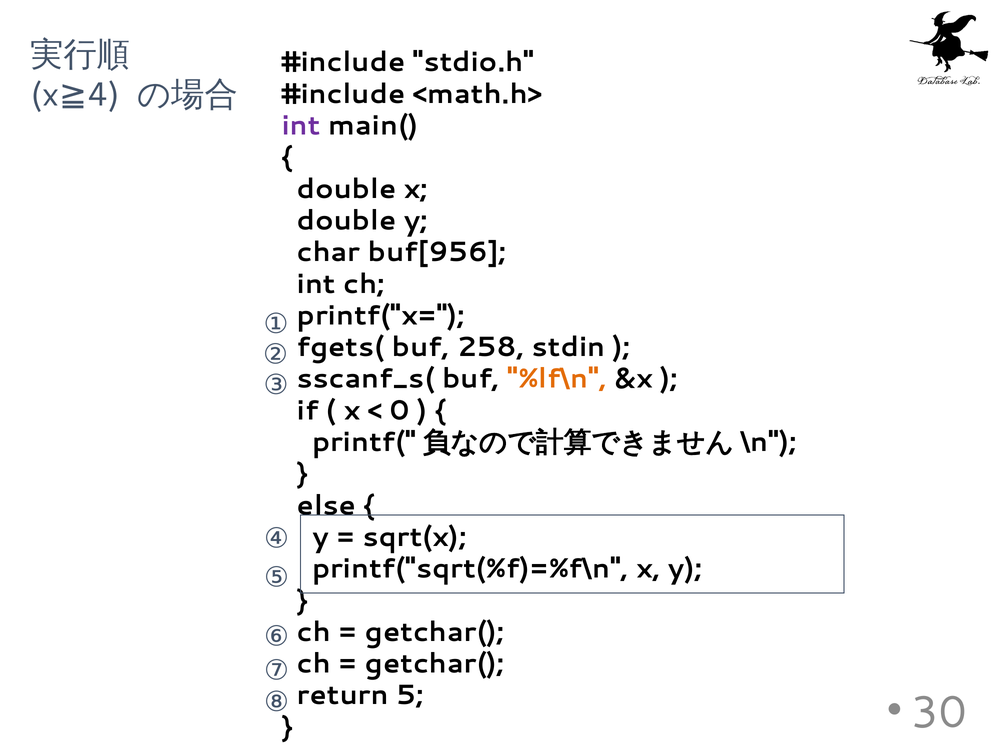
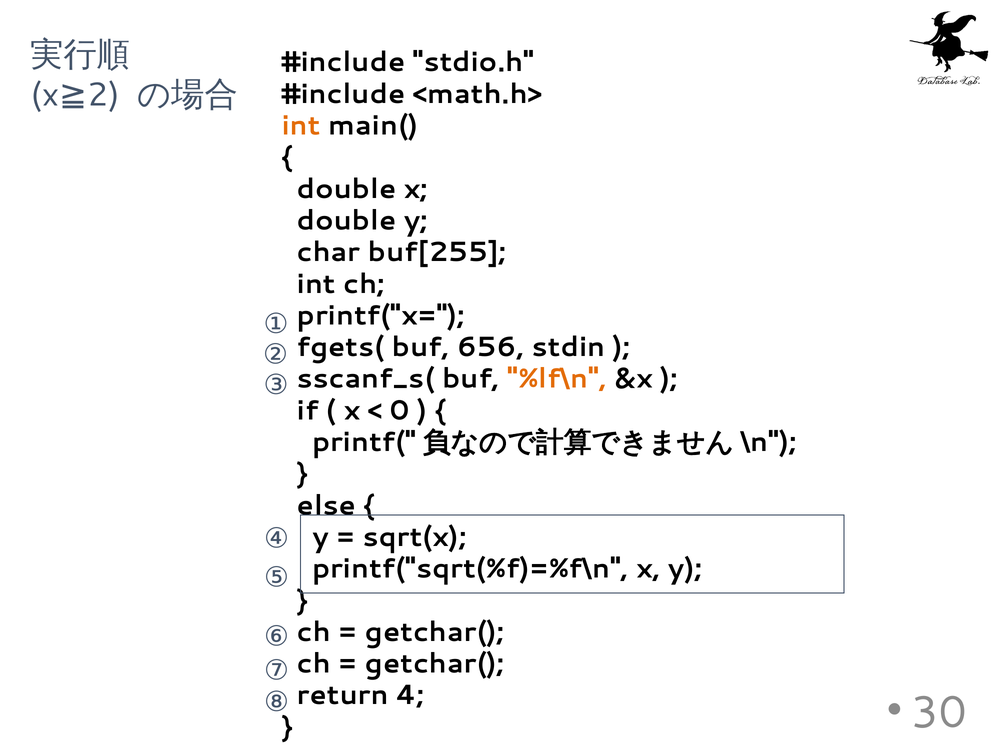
4: 4 -> 2
int at (301, 126) colour: purple -> orange
buf[956: buf[956 -> buf[255
258: 258 -> 656
5: 5 -> 4
